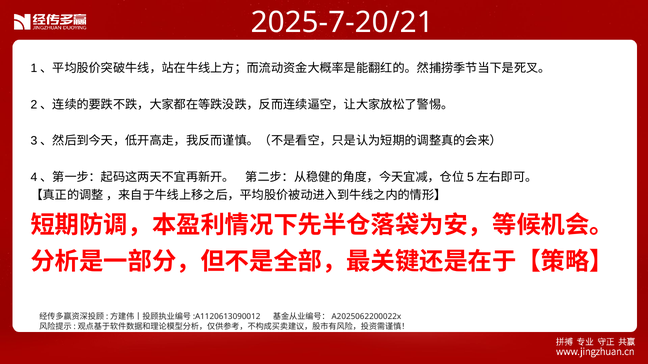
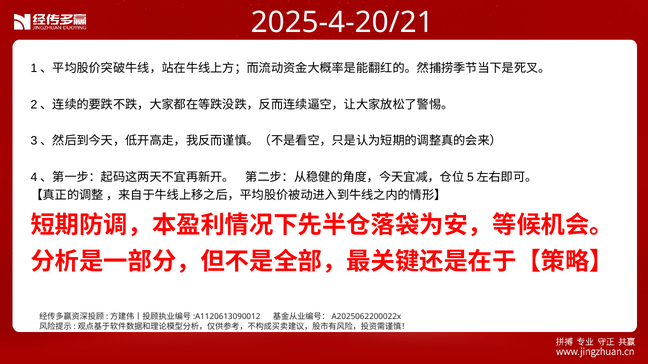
2025-7-20/21: 2025-7-20/21 -> 2025-4-20/21
